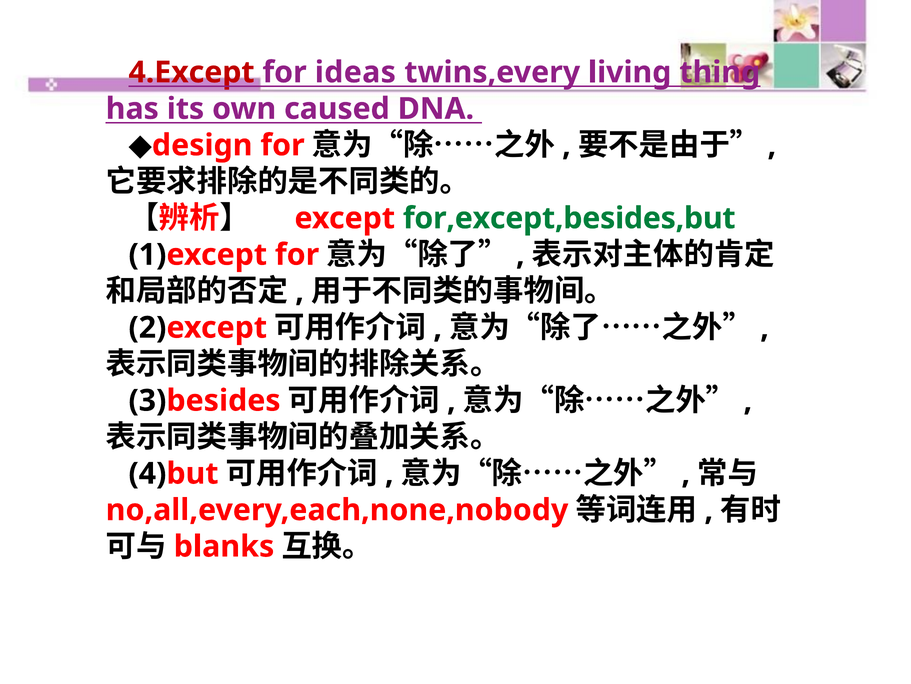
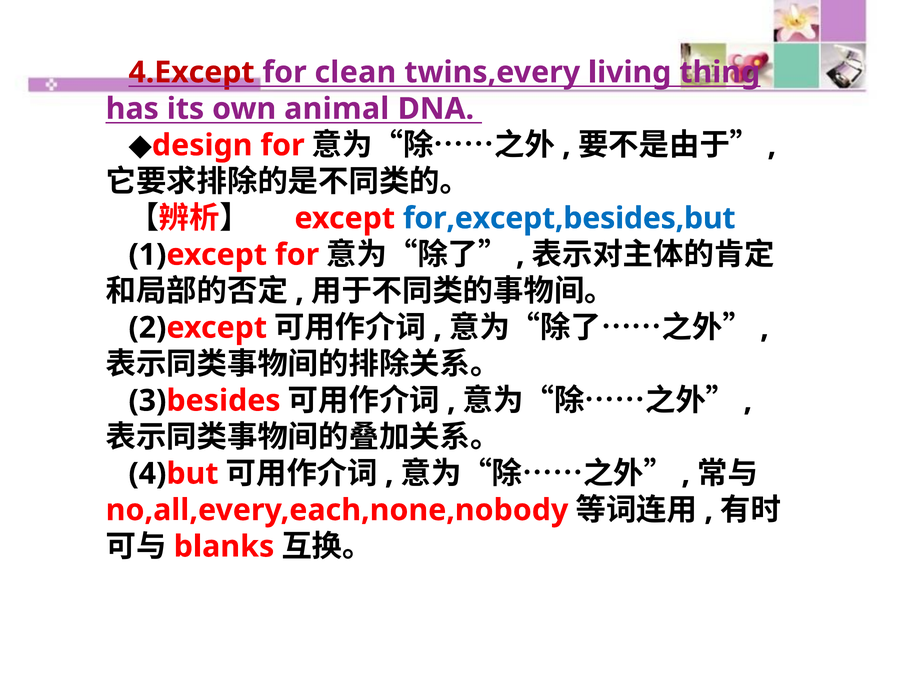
ideas: ideas -> clean
caused: caused -> animal
for,except,besides,but colour: green -> blue
